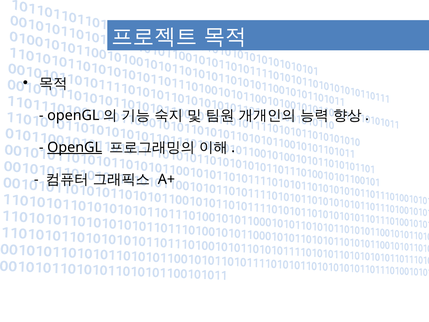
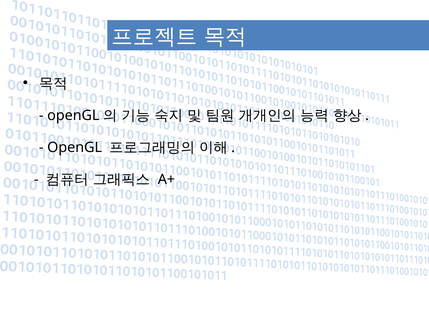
OpenGL at (75, 147) underline: present -> none
